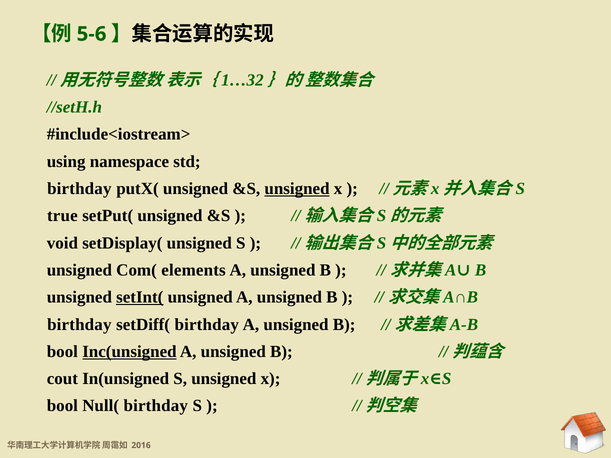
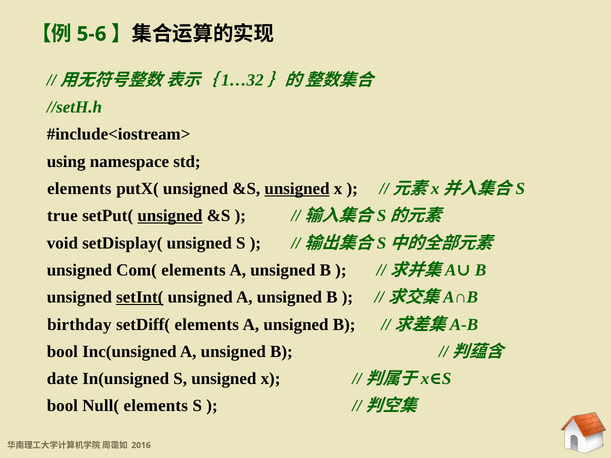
birthday at (79, 189): birthday -> elements
unsigned at (170, 216) underline: none -> present
setDiff( birthday: birthday -> elements
Inc(unsigned underline: present -> none
cout: cout -> date
Null( birthday: birthday -> elements
